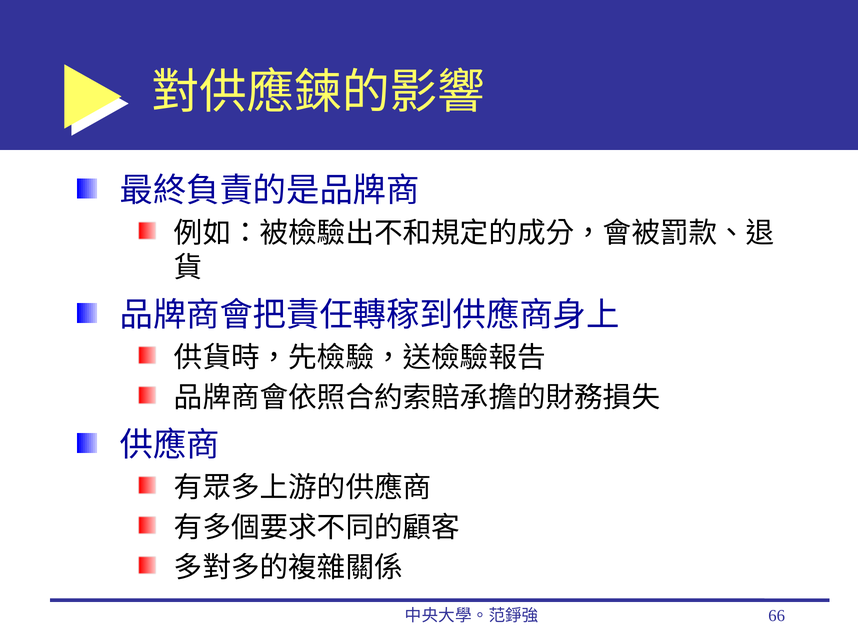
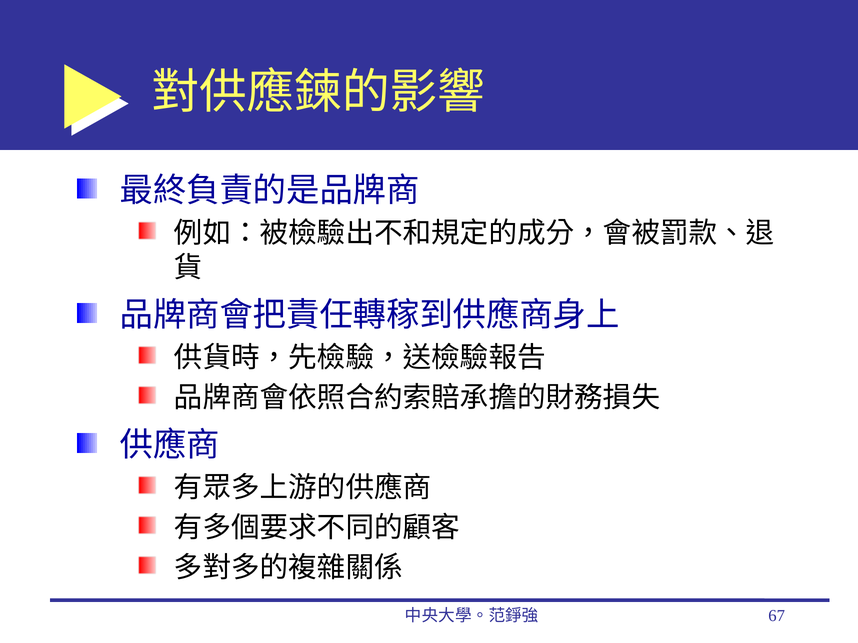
66: 66 -> 67
